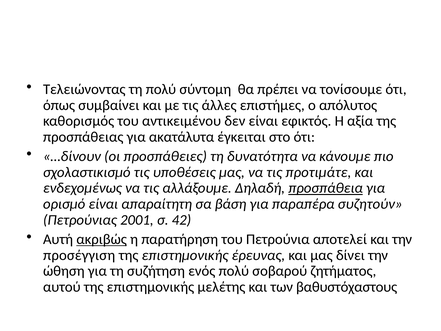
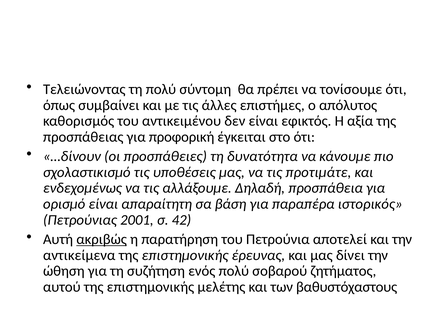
ακατάλυτα: ακατάλυτα -> προφορική
προσπάθεια underline: present -> none
συζητούν: συζητούν -> ιστορικός
προσέγγιση: προσέγγιση -> αντικείμενα
